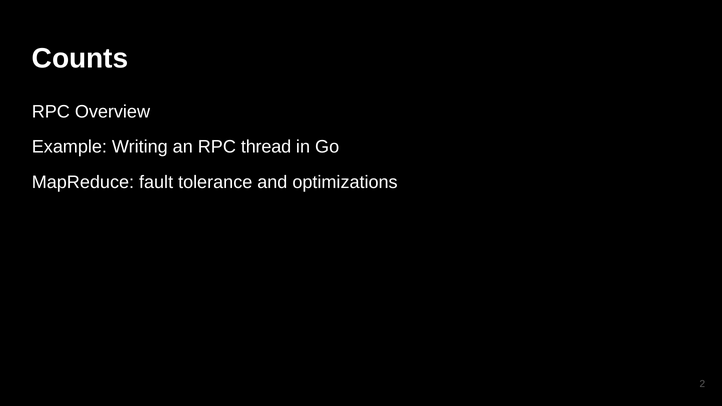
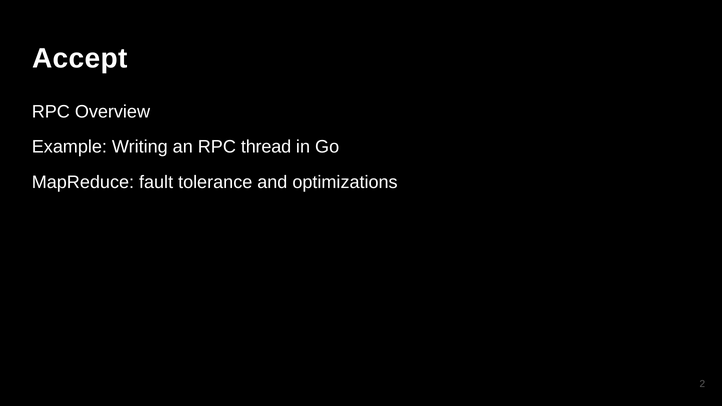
Counts: Counts -> Accept
